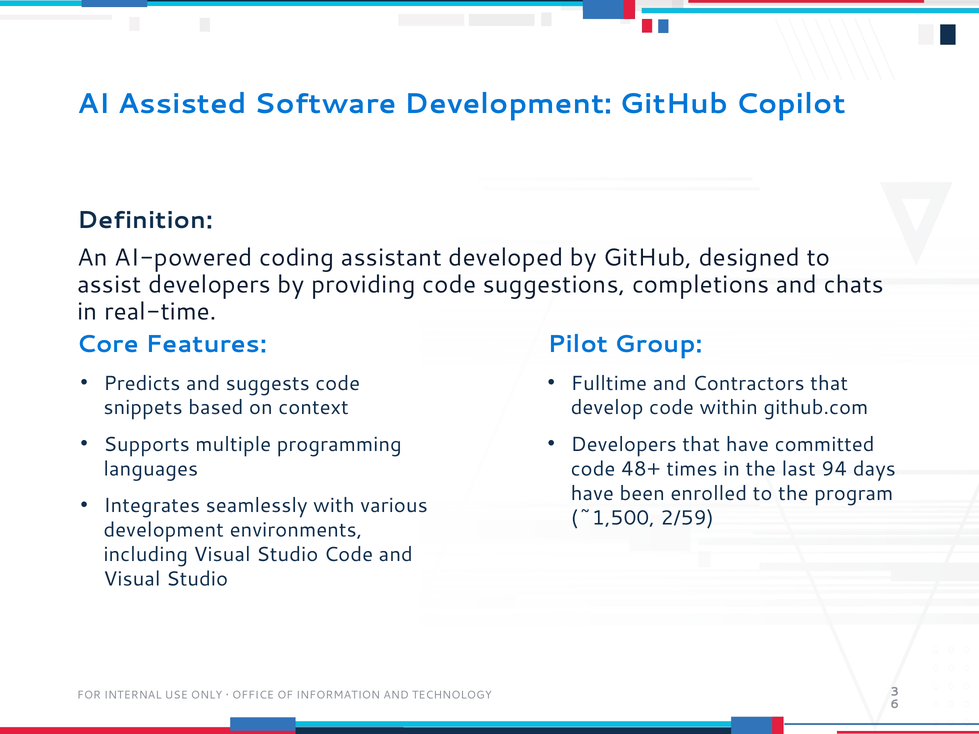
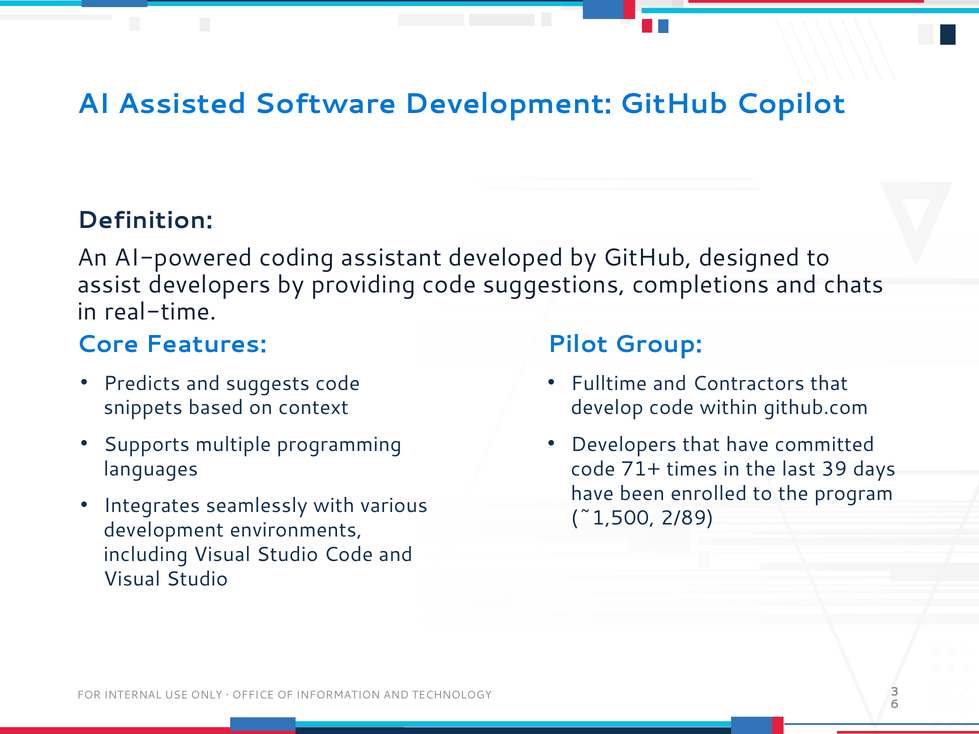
48+: 48+ -> 71+
94: 94 -> 39
2/59: 2/59 -> 2/89
